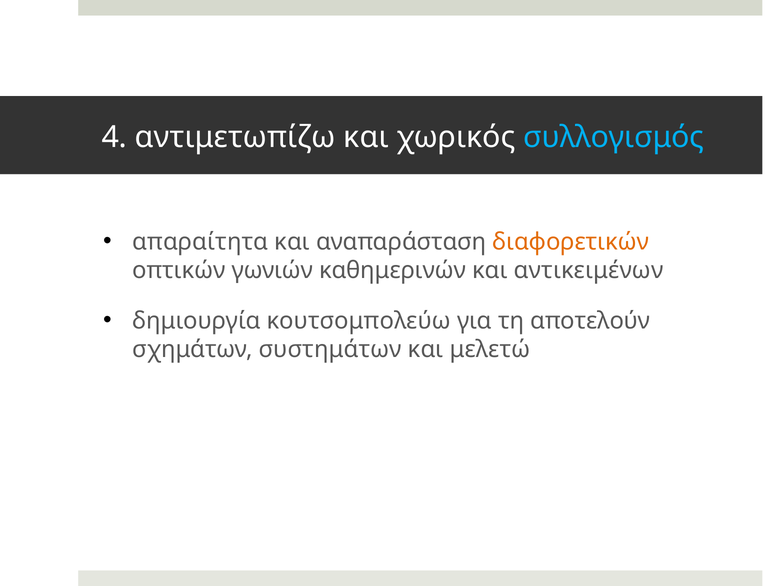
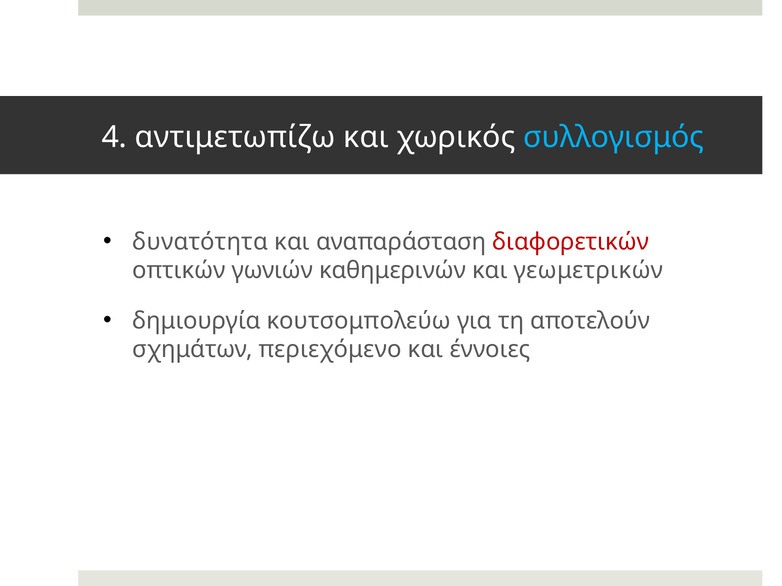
απαραίτητα: απαραίτητα -> δυνατότητα
διαφορετικών colour: orange -> red
αντικειμένων: αντικειμένων -> γεωμετρικών
συστημάτων: συστημάτων -> περιεχόμενο
μελετώ: μελετώ -> έννοιες
